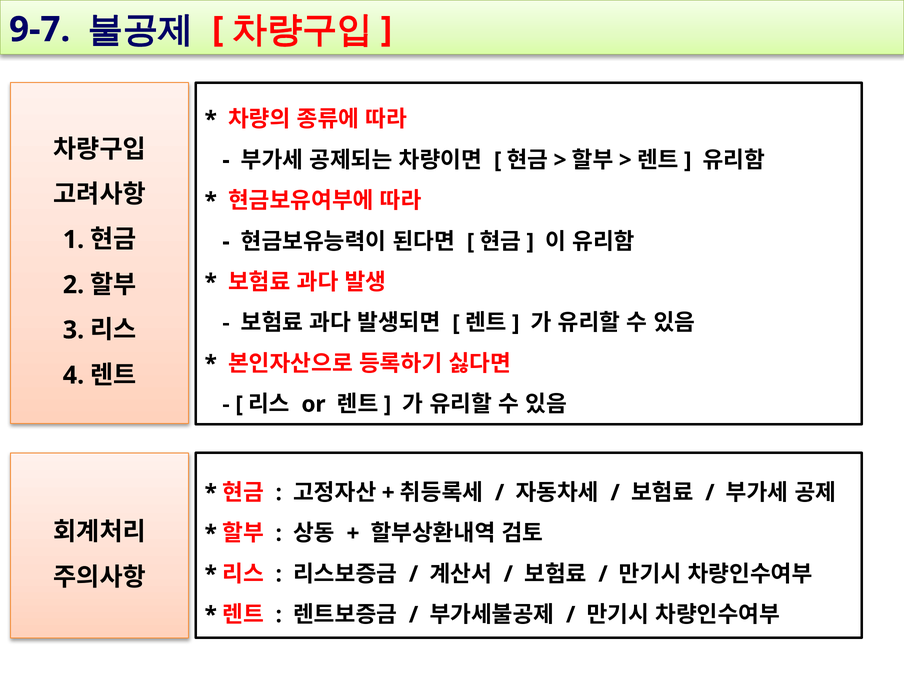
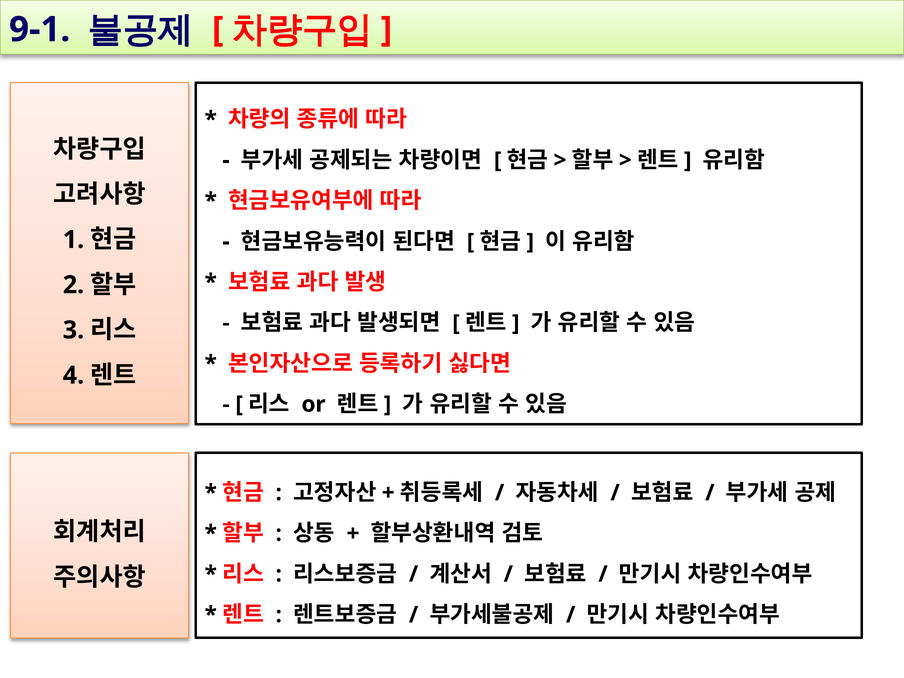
9-7: 9-7 -> 9-1
